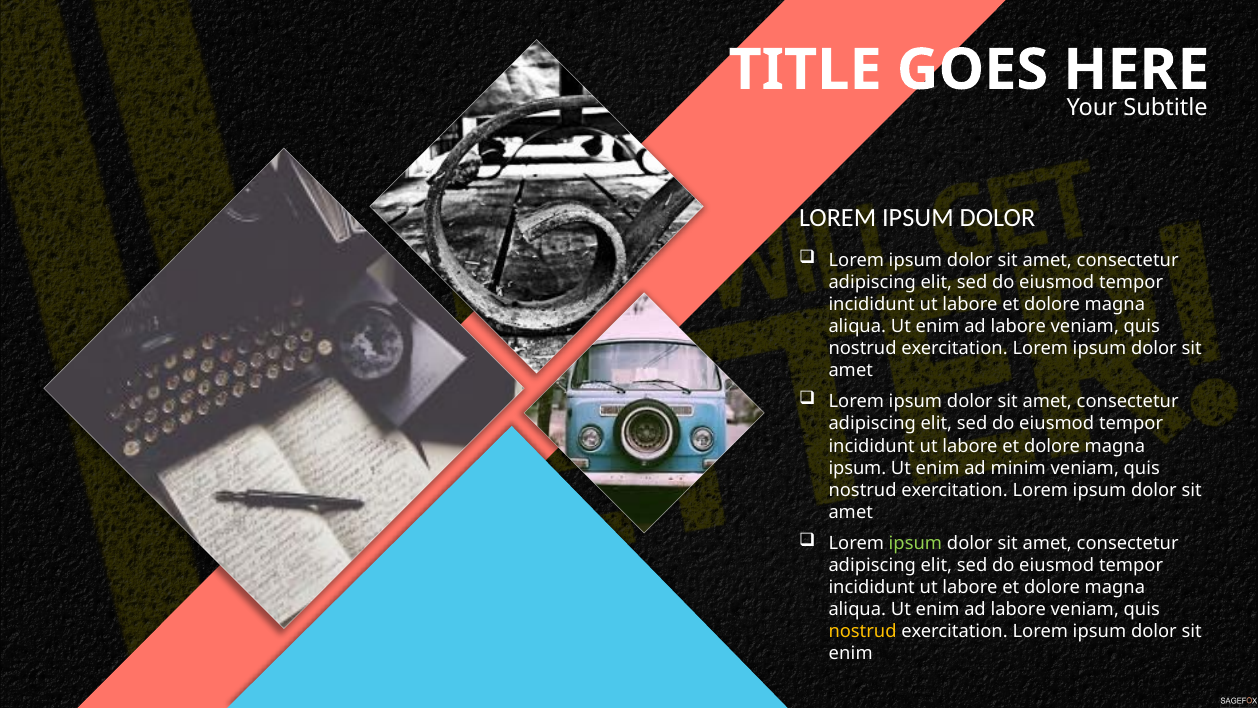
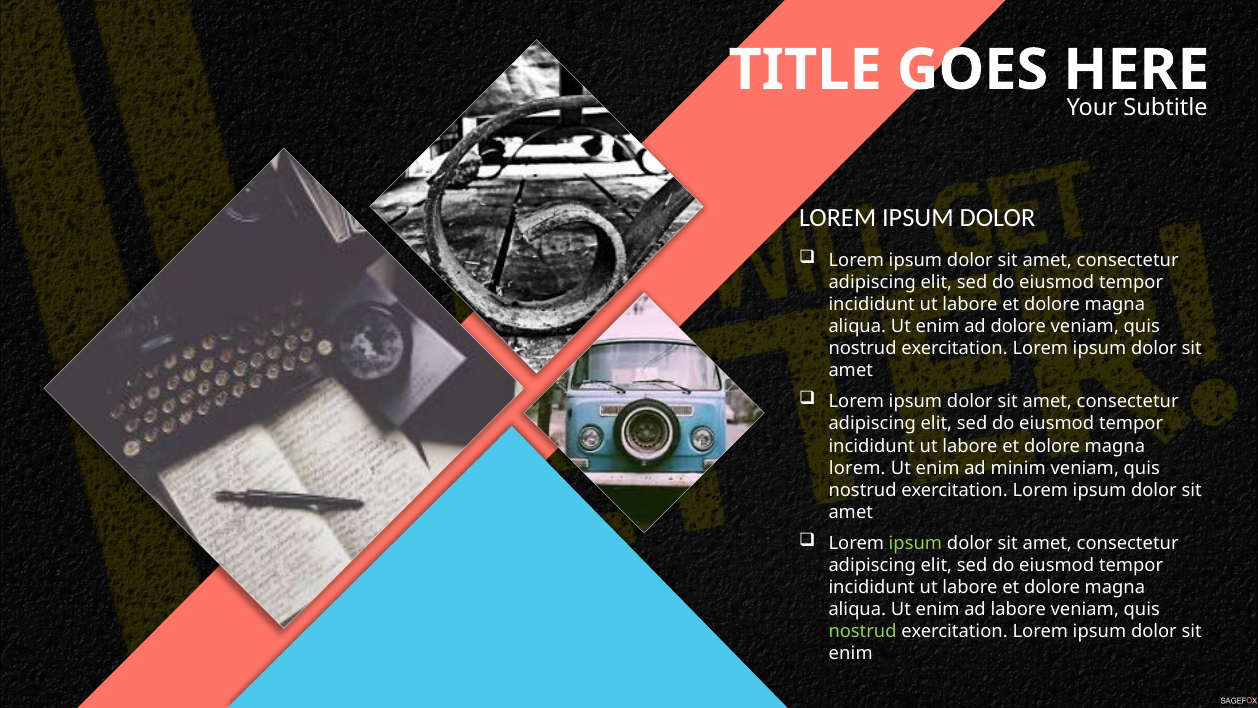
labore at (1018, 326): labore -> dolore
ipsum at (857, 468): ipsum -> lorem
nostrud at (863, 631) colour: yellow -> light green
